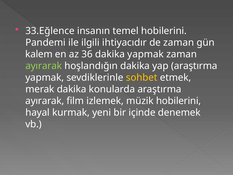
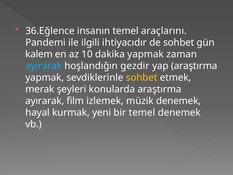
33.Eğlence: 33.Eğlence -> 36.Eğlence
temel hobilerini: hobilerini -> araçlarını
de zaman: zaman -> sohbet
36: 36 -> 10
ayırarak at (44, 66) colour: light green -> light blue
hoşlandığın dakika: dakika -> gezdir
merak dakika: dakika -> şeyleri
müzik hobilerini: hobilerini -> denemek
bir içinde: içinde -> temel
